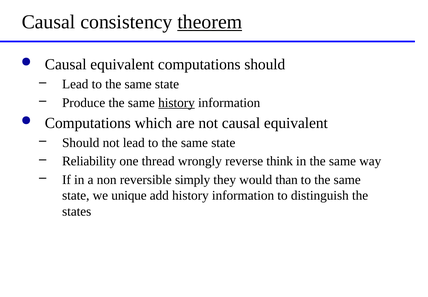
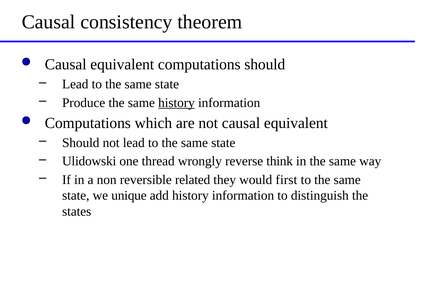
theorem underline: present -> none
Reliability: Reliability -> Ulidowski
simply: simply -> related
than: than -> first
